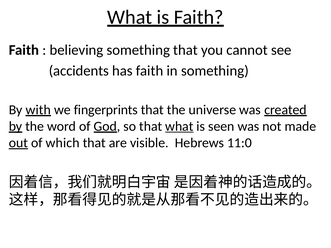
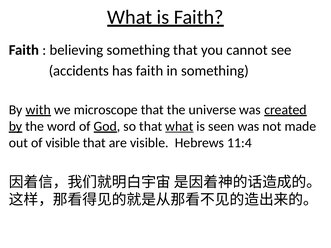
fingerprints: fingerprints -> microscope
out underline: present -> none
of which: which -> visible
11:0: 11:0 -> 11:4
